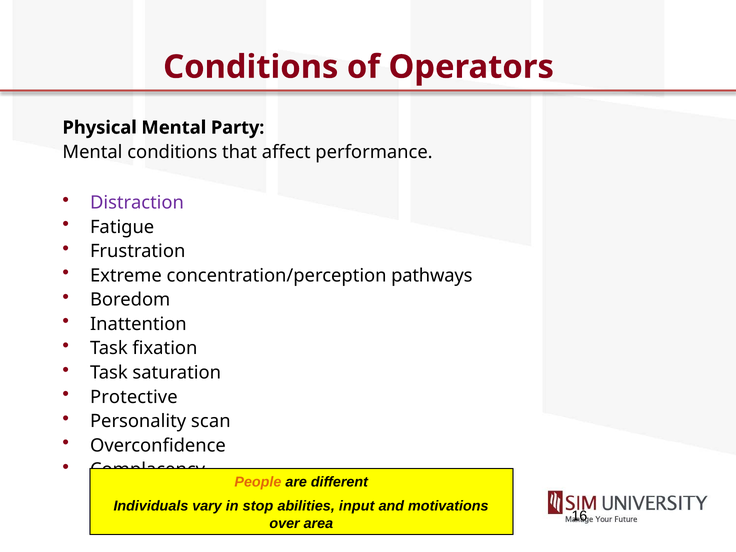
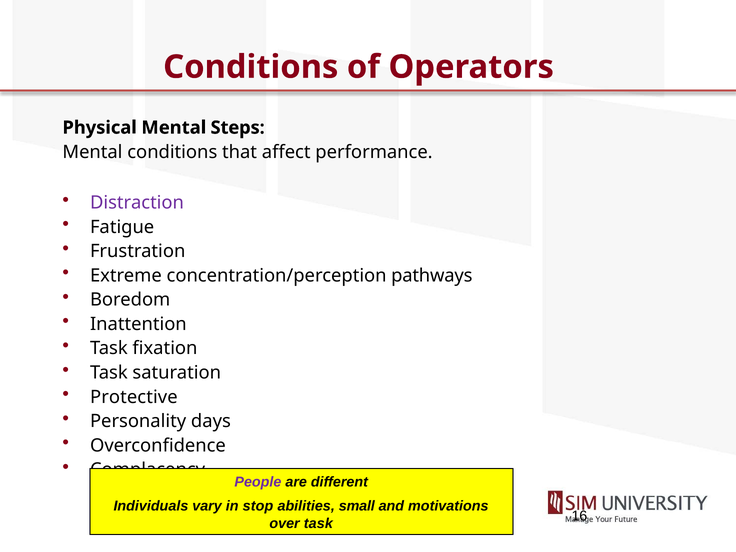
Party: Party -> Steps
scan: scan -> days
People colour: orange -> purple
input: input -> small
over area: area -> task
